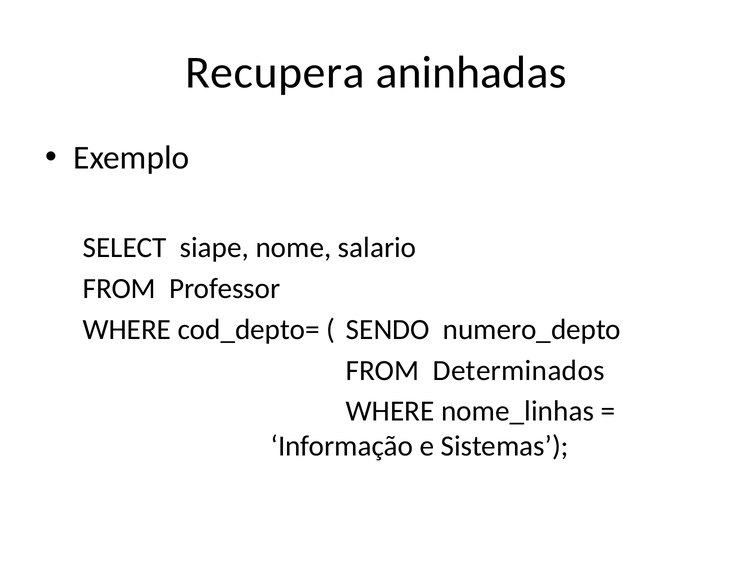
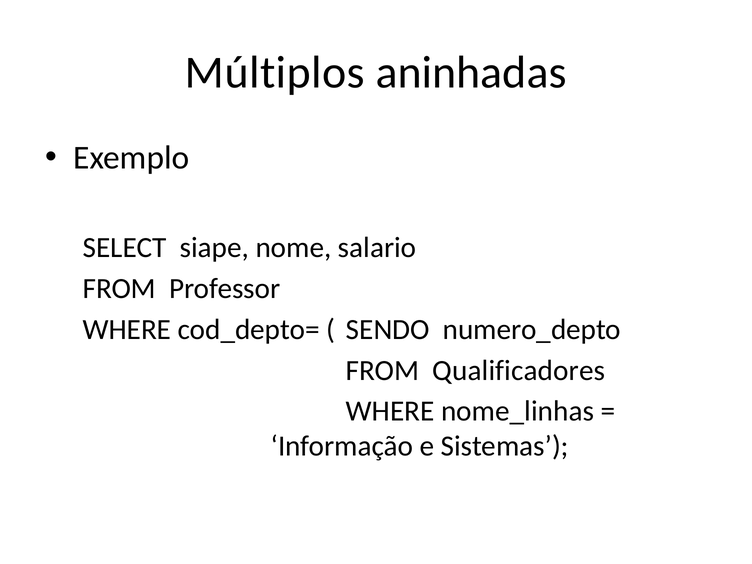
Recupera: Recupera -> Múltiplos
Determinados: Determinados -> Qualificadores
